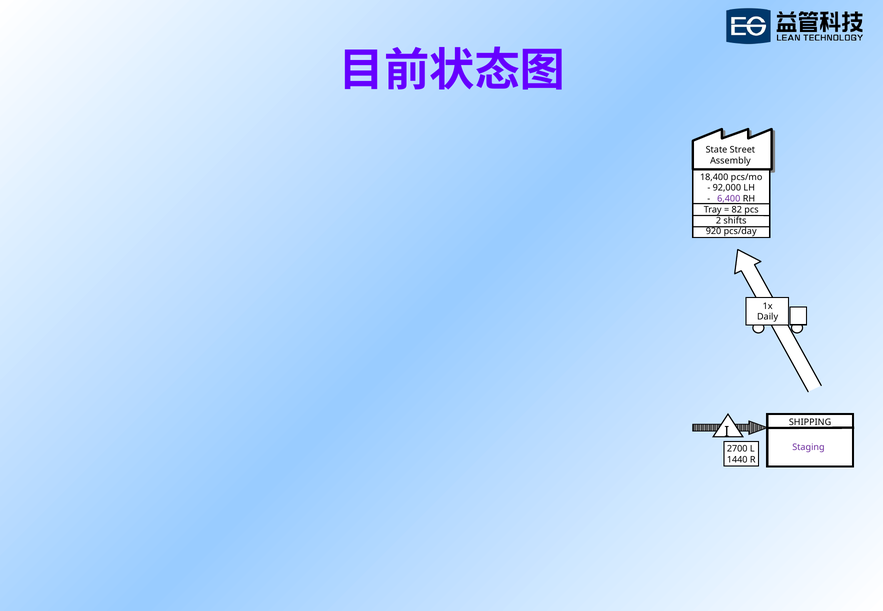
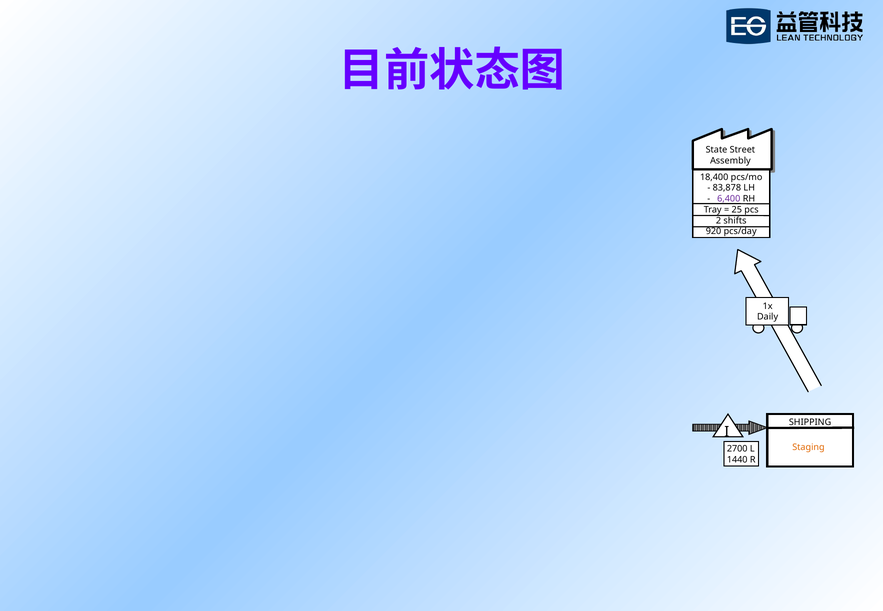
92,000: 92,000 -> 83,878
82: 82 -> 25
Staging colour: purple -> orange
